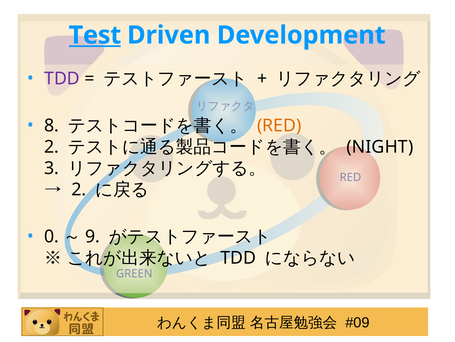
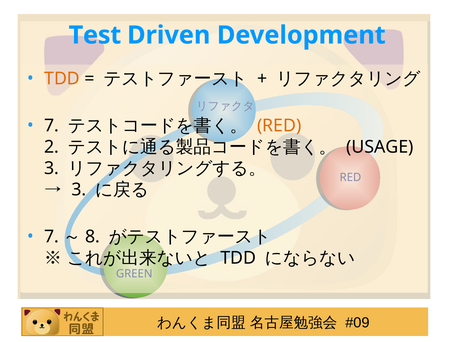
Test underline: present -> none
TDD at (62, 79) colour: purple -> orange
8 at (52, 125): 8 -> 7
NIGHT: NIGHT -> USAGE
2 at (79, 189): 2 -> 3
0 at (52, 236): 0 -> 7
9: 9 -> 8
